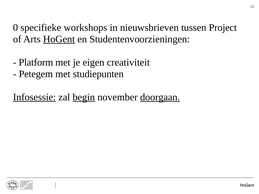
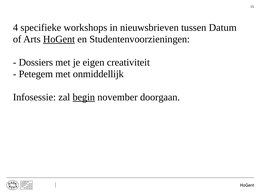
0: 0 -> 4
Project: Project -> Datum
Platform: Platform -> Dossiers
studiepunten: studiepunten -> onmiddellijk
Infosessie underline: present -> none
doorgaan underline: present -> none
